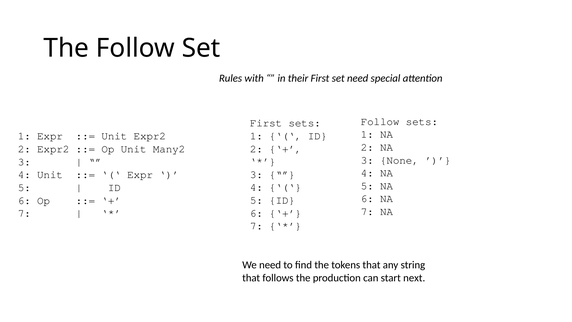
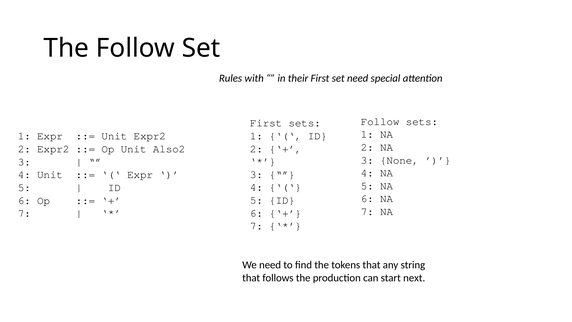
Many2: Many2 -> Also2
